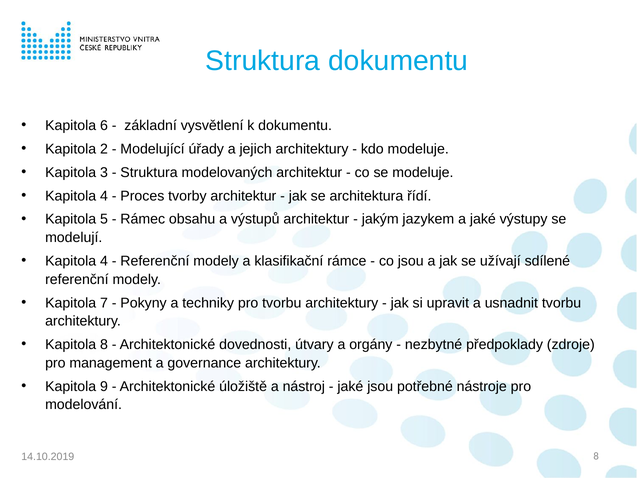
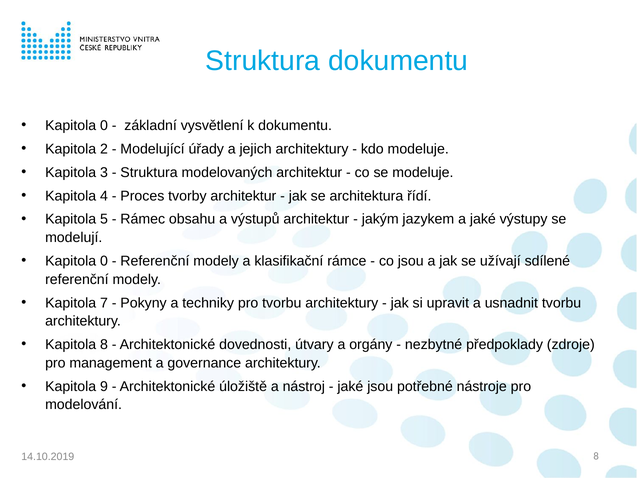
6 at (104, 125): 6 -> 0
4 at (104, 261): 4 -> 0
